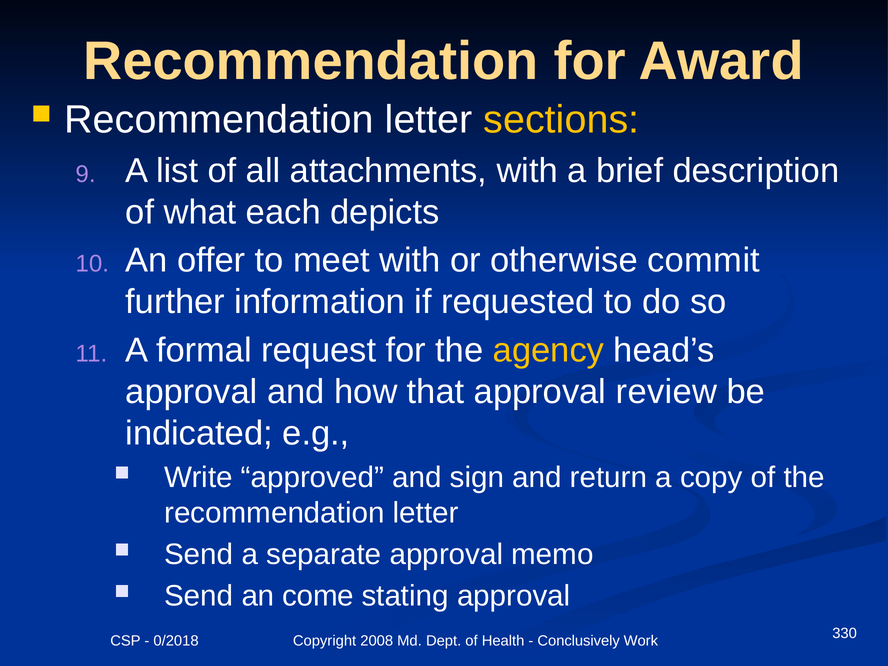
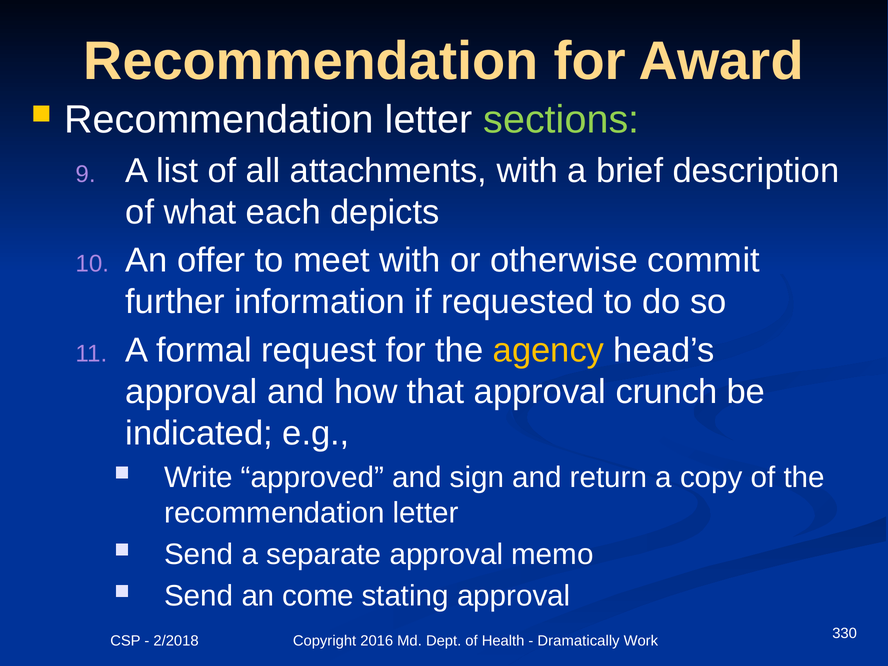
sections colour: yellow -> light green
review: review -> crunch
0/2018: 0/2018 -> 2/2018
2008: 2008 -> 2016
Conclusively: Conclusively -> Dramatically
